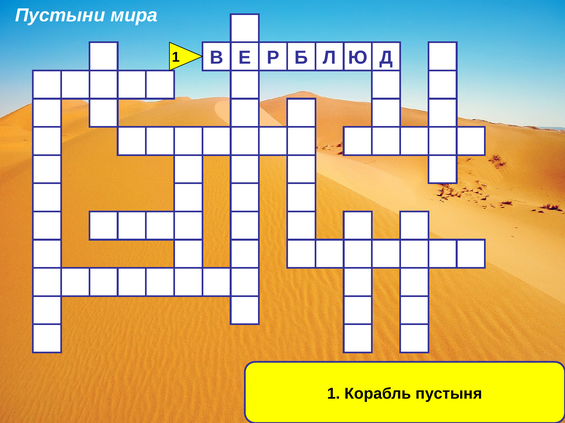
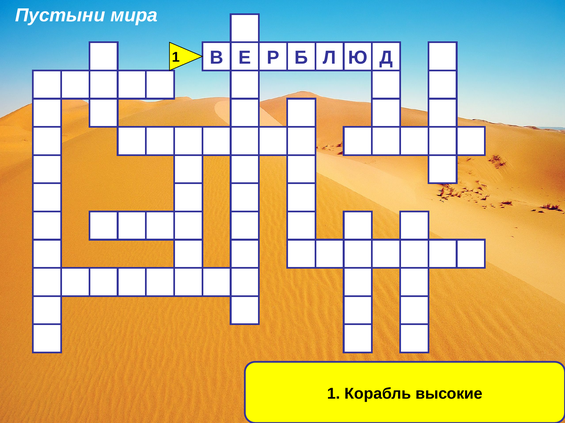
пустыня: пустыня -> высокие
